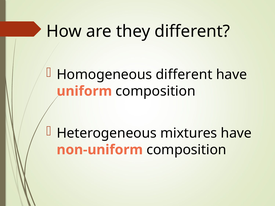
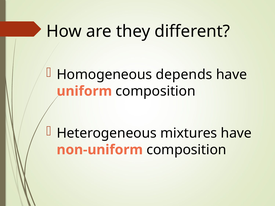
Homogeneous different: different -> depends
